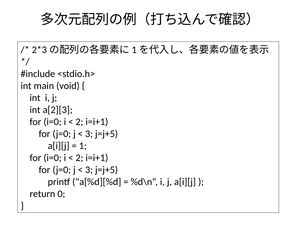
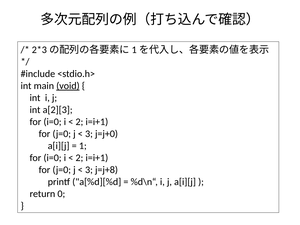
void underline: none -> present
j=j+5 at (107, 134): j=j+5 -> j=j+0
j=j+5 at (107, 170): j=j+5 -> j=j+8
